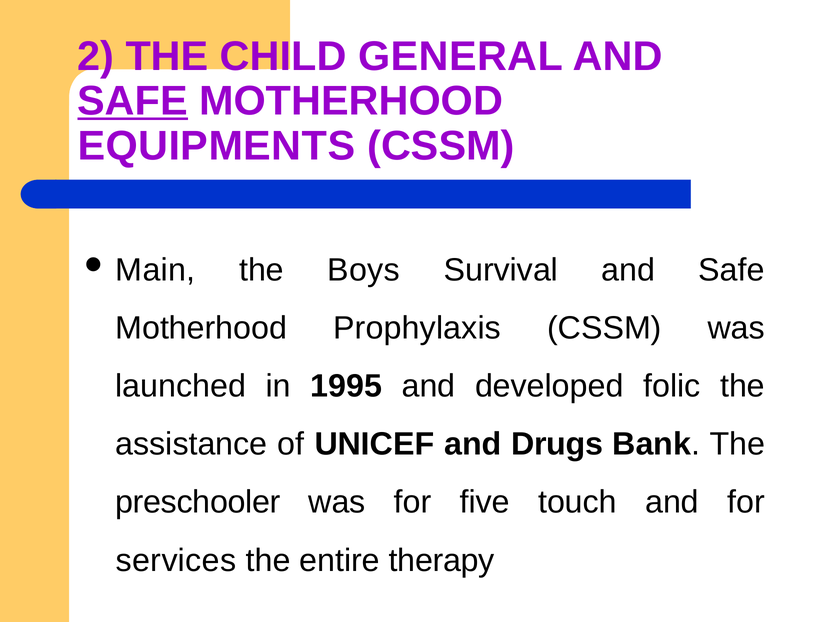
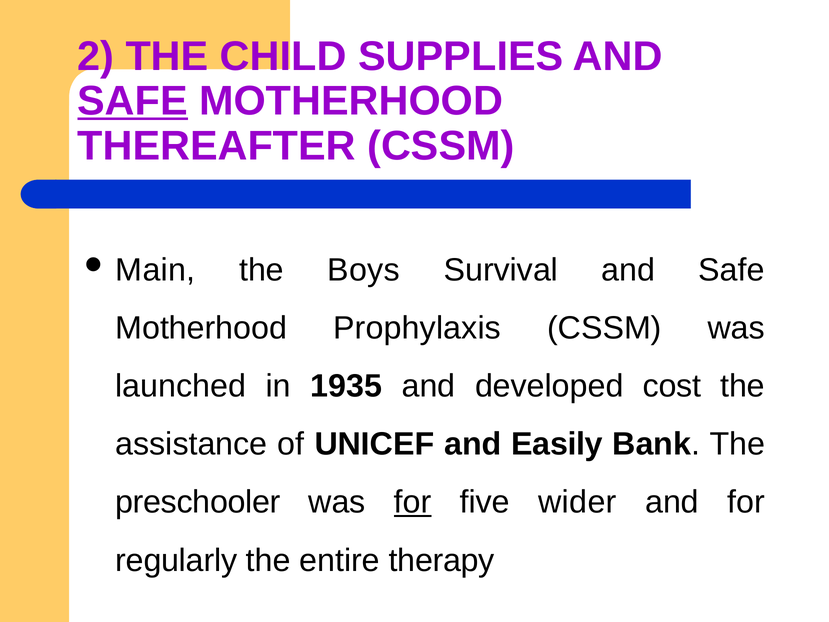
GENERAL: GENERAL -> SUPPLIES
EQUIPMENTS: EQUIPMENTS -> THEREAFTER
1995: 1995 -> 1935
folic: folic -> cost
Drugs: Drugs -> Easily
for at (413, 502) underline: none -> present
touch: touch -> wider
services: services -> regularly
